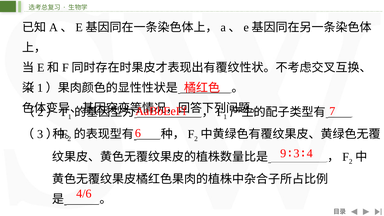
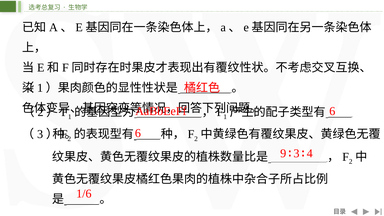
7 at (332, 111): 7 -> 6
4/6: 4/6 -> 1/6
